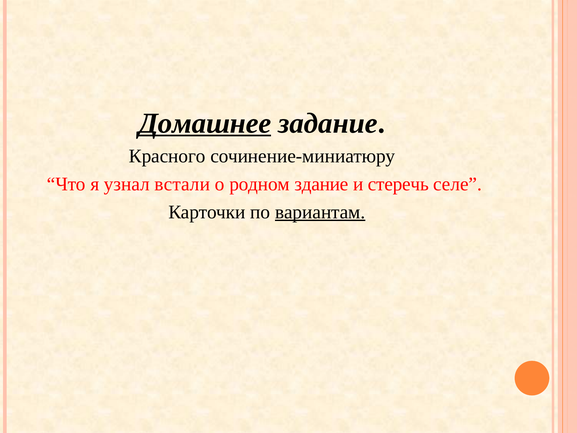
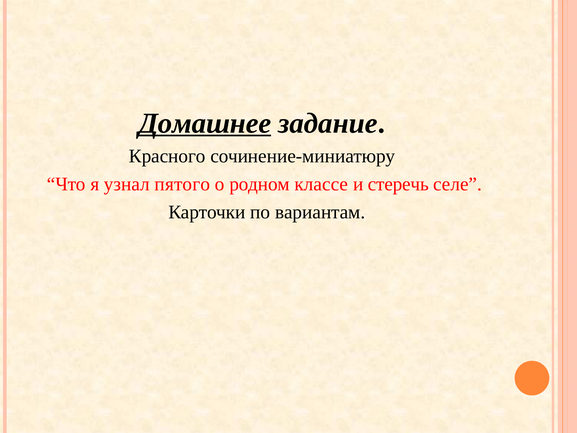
встали: встали -> пятого
здание: здание -> классе
вариантам underline: present -> none
